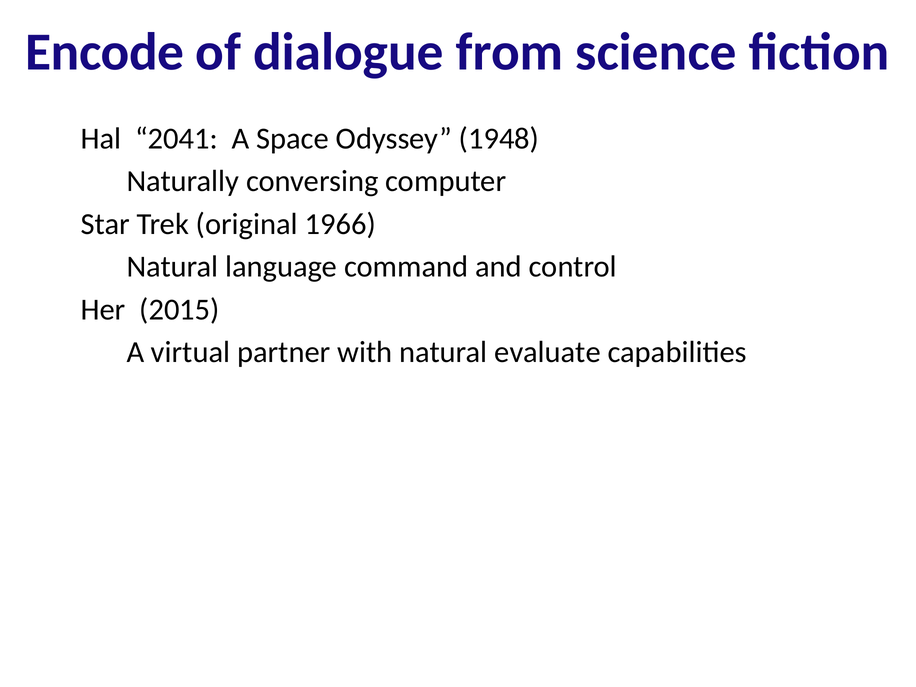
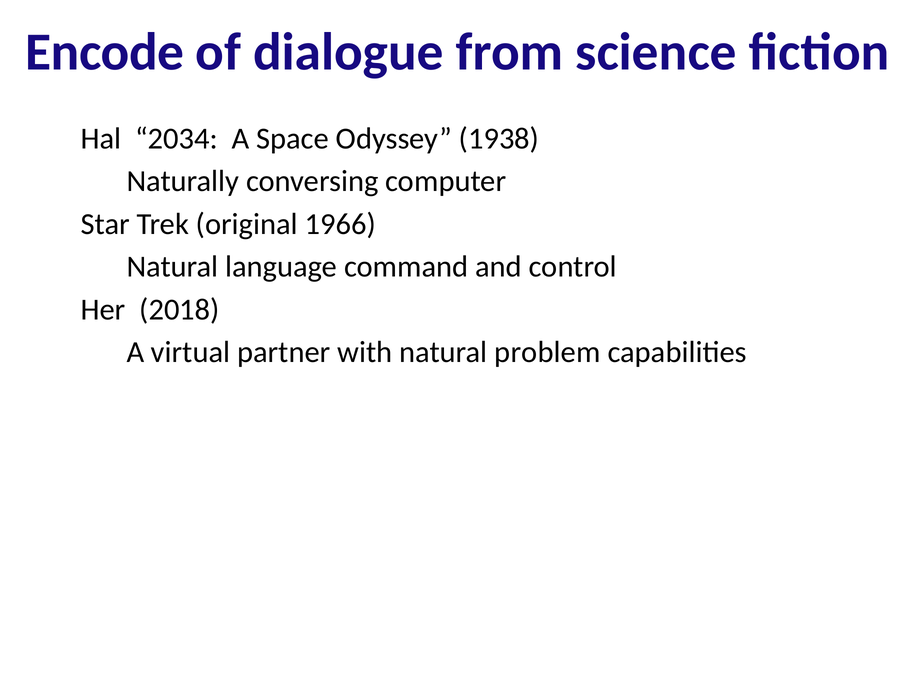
2041: 2041 -> 2034
1948: 1948 -> 1938
2015: 2015 -> 2018
evaluate: evaluate -> problem
